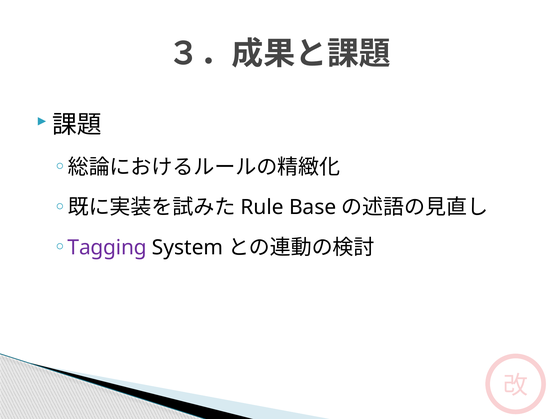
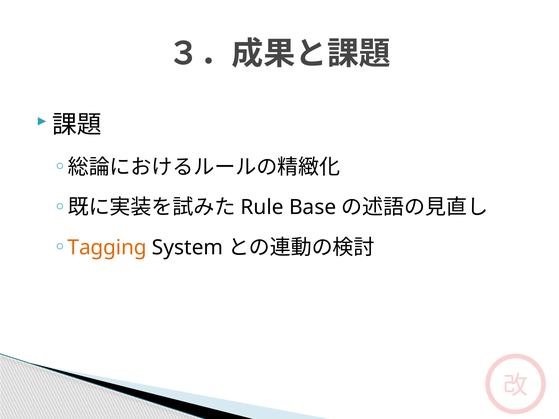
Tagging colour: purple -> orange
